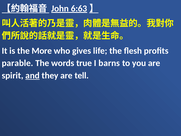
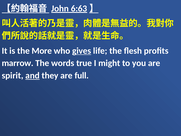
gives underline: none -> present
parable: parable -> marrow
barns: barns -> might
tell: tell -> full
